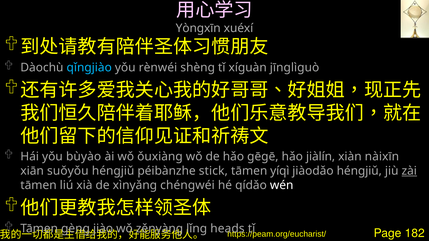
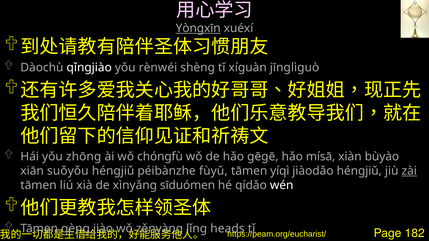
Yòngxīn underline: none -> present
qǐngjiào colour: light blue -> white
bùyào: bùyào -> zhōng
ǒuxiàng: ǒuxiàng -> chóngfù
jiàlín: jiàlín -> mísā
nàixīn: nàixīn -> bùyào
stick: stick -> fùyǔ
chéngwéi: chéngwéi -> sīduómen
